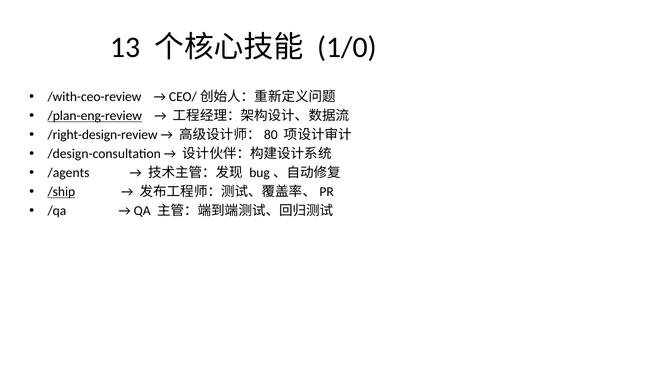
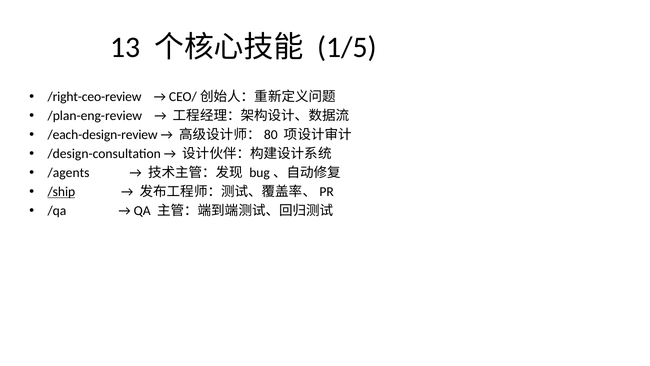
1/0: 1/0 -> 1/5
/with-ceo-review: /with-ceo-review -> /right-ceo-review
/plan-eng-review underline: present -> none
/right-design-review: /right-design-review -> /each-design-review
